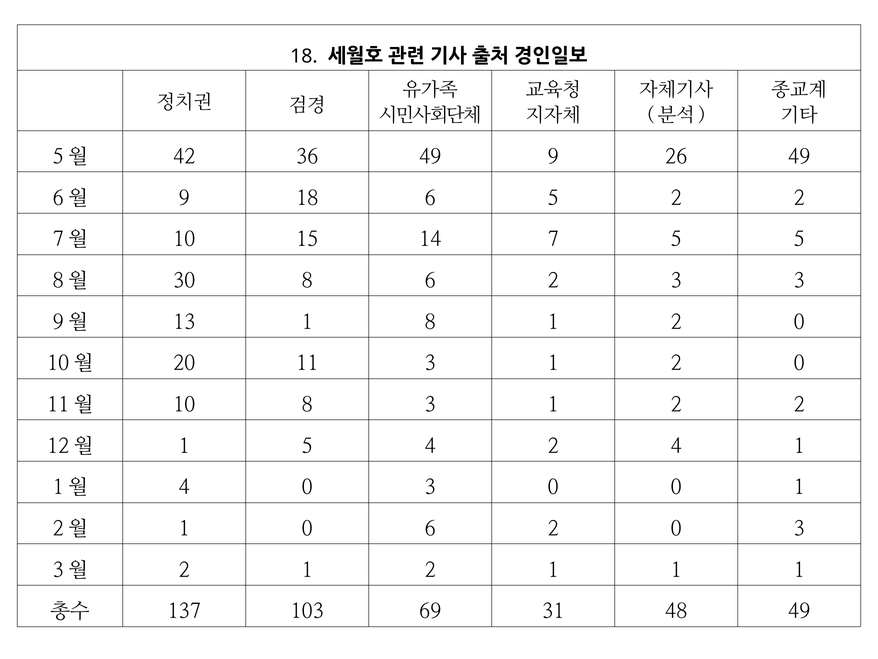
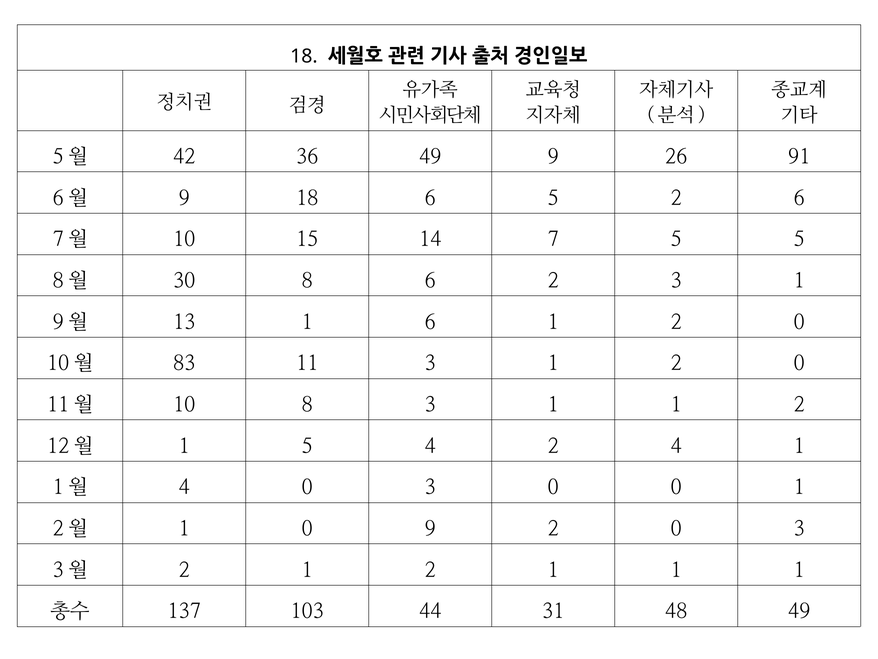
26 49: 49 -> 91
5 2 2: 2 -> 6
2 3 3: 3 -> 1
1 8: 8 -> 6
20: 20 -> 83
8 3 1 2: 2 -> 1
0 6: 6 -> 9
69: 69 -> 44
